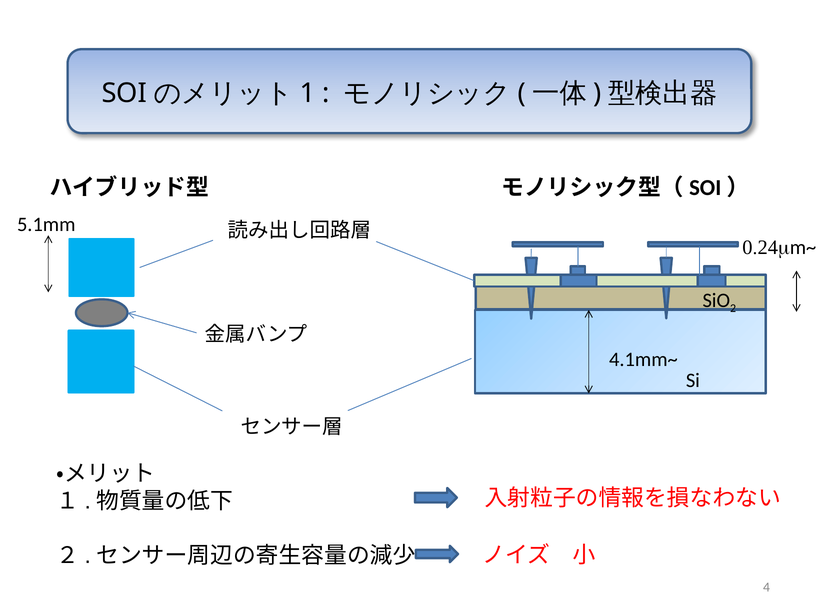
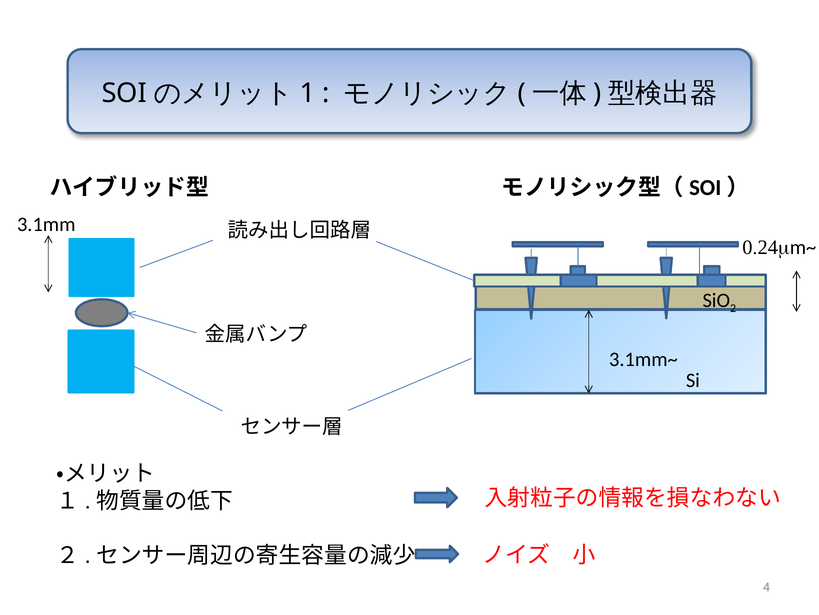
5.1mm: 5.1mm -> 3.1mm
4.1mm~: 4.1mm~ -> 3.1mm~
